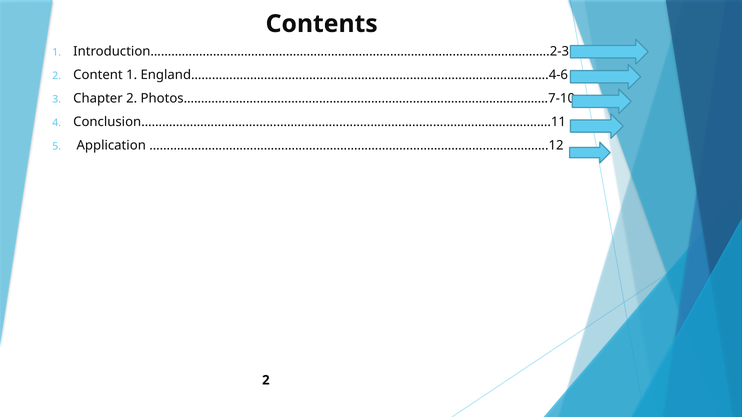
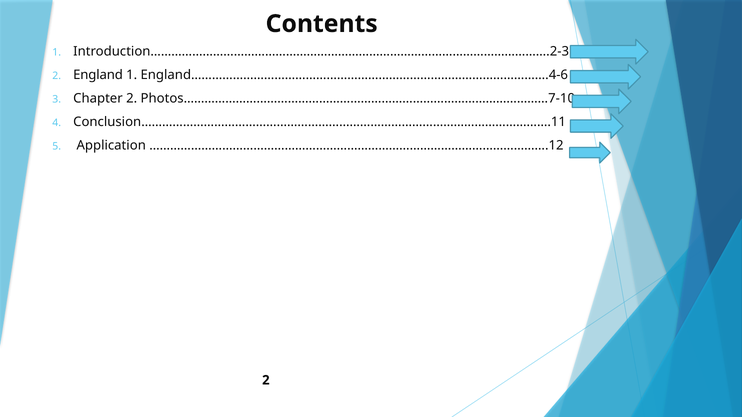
Content: Content -> England
